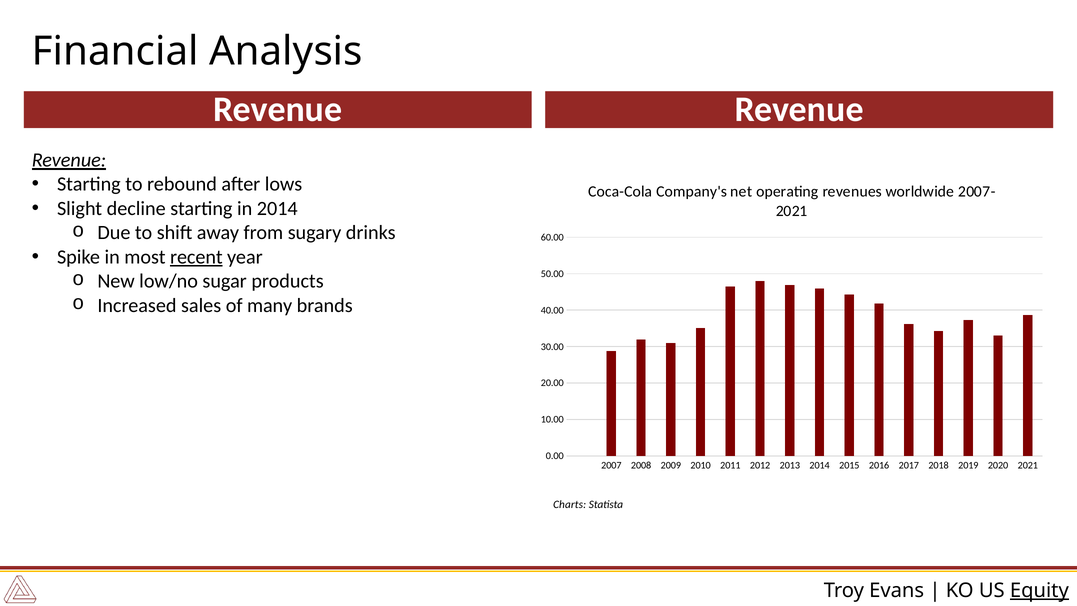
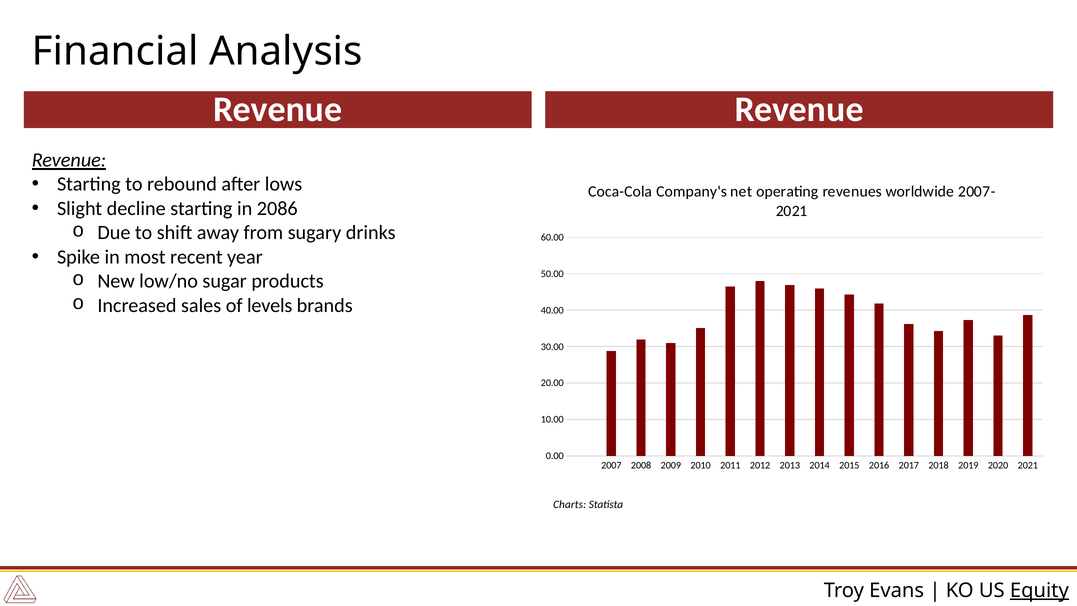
in 2014: 2014 -> 2086
recent underline: present -> none
many: many -> levels
